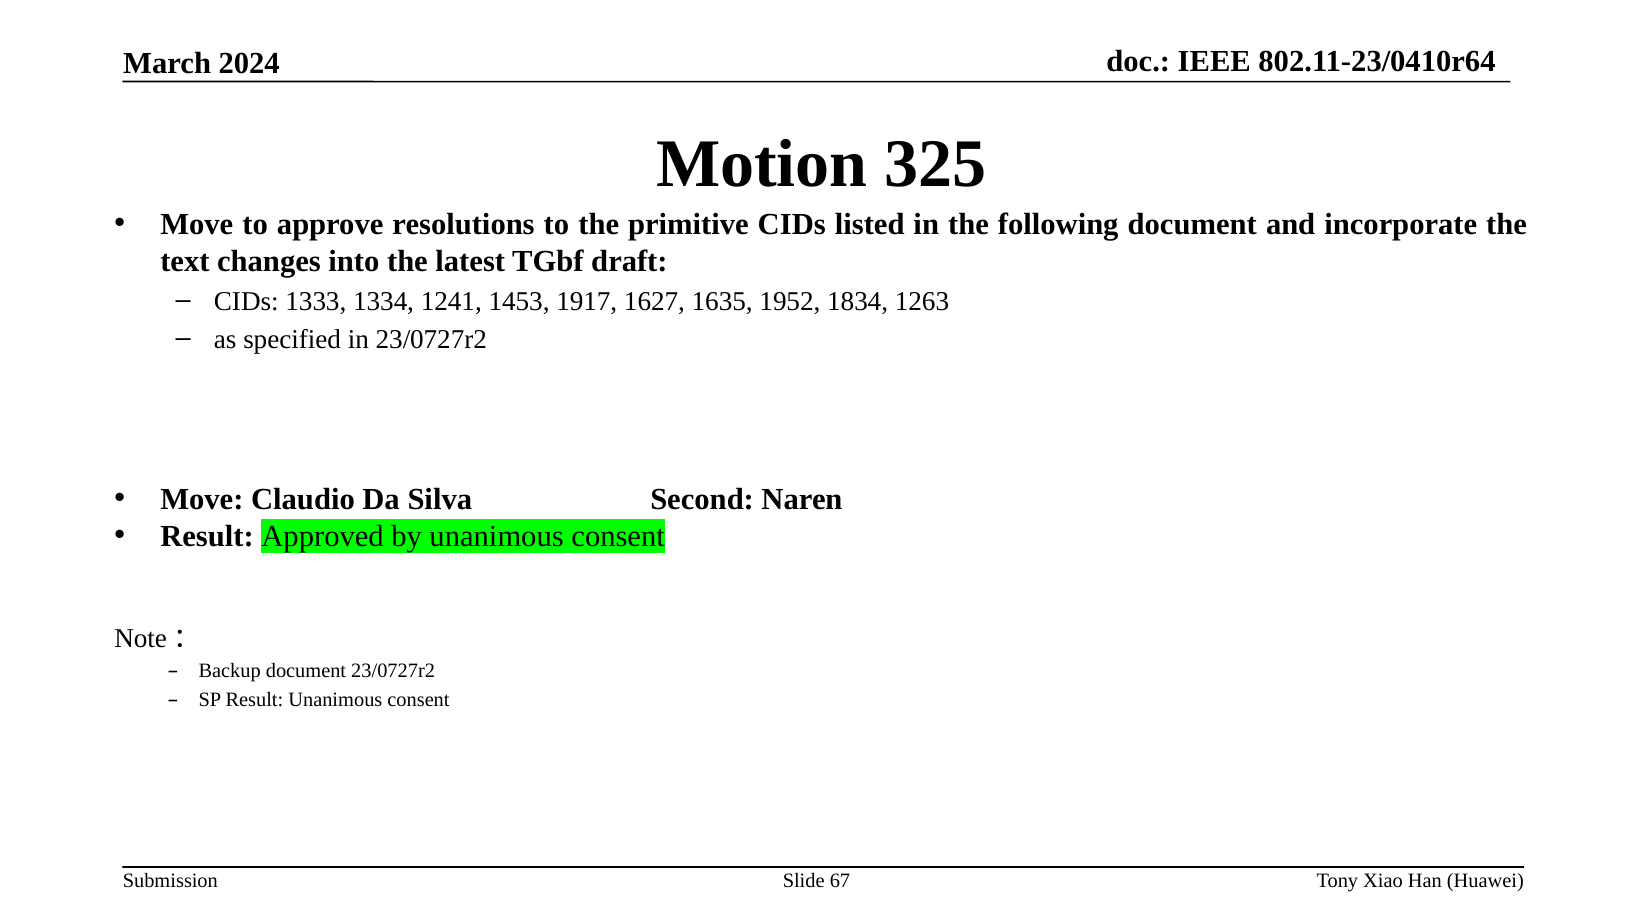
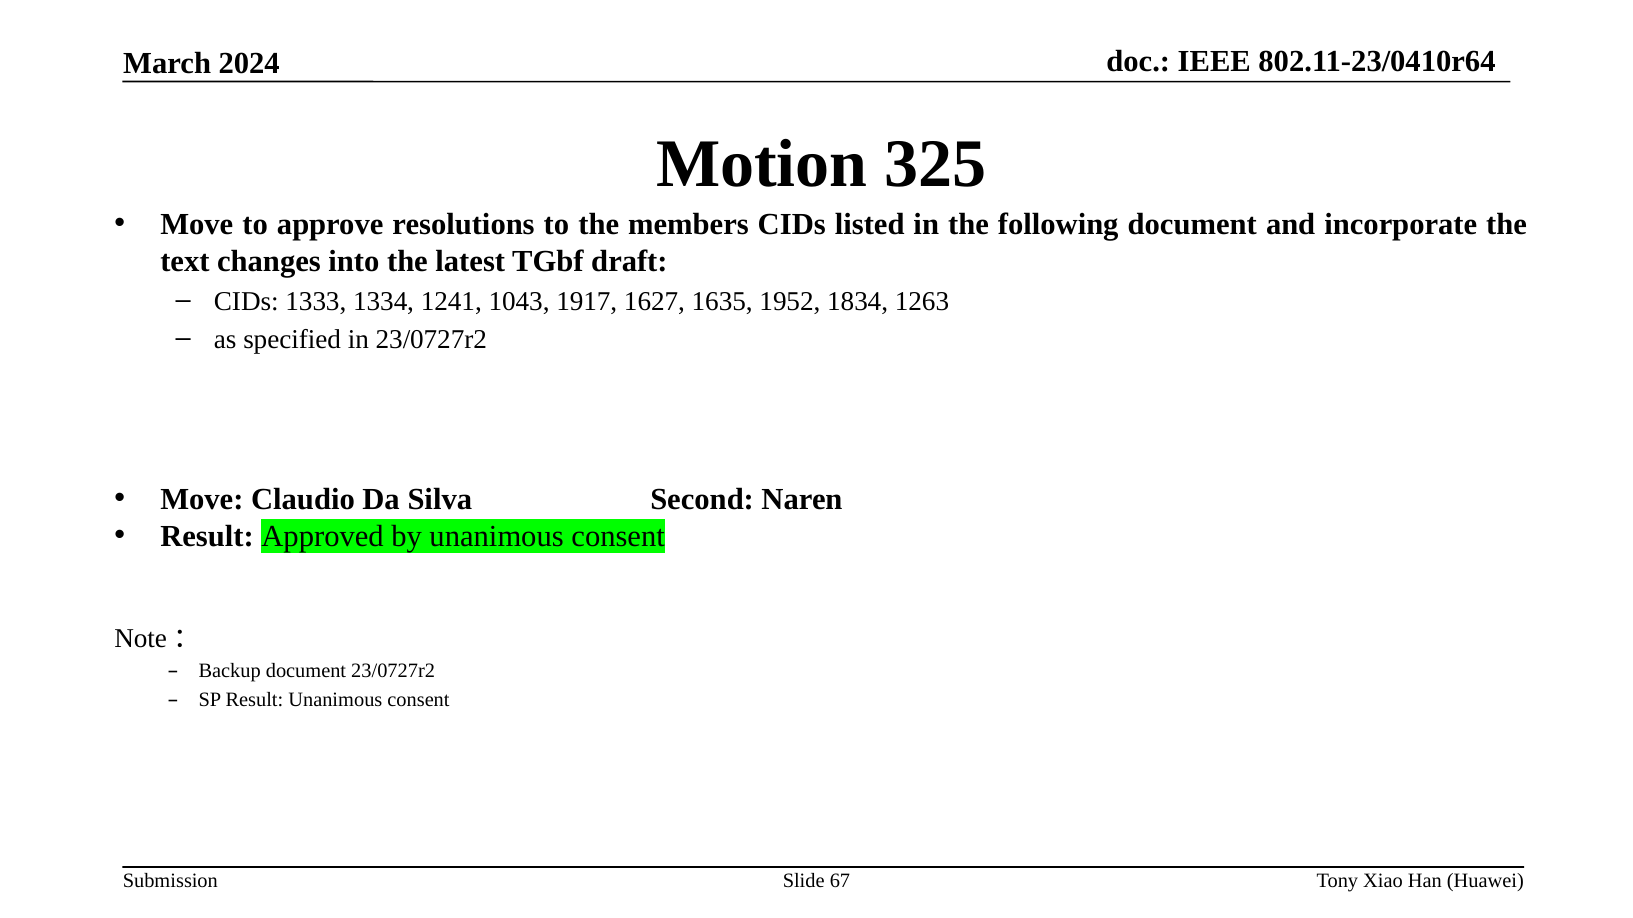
primitive: primitive -> members
1453: 1453 -> 1043
